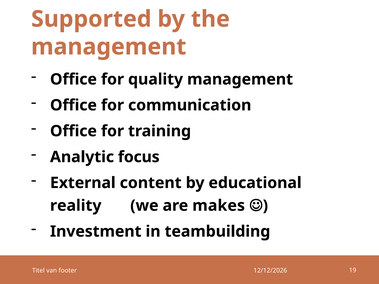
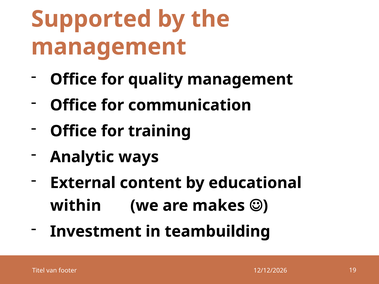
focus: focus -> ways
reality: reality -> within
